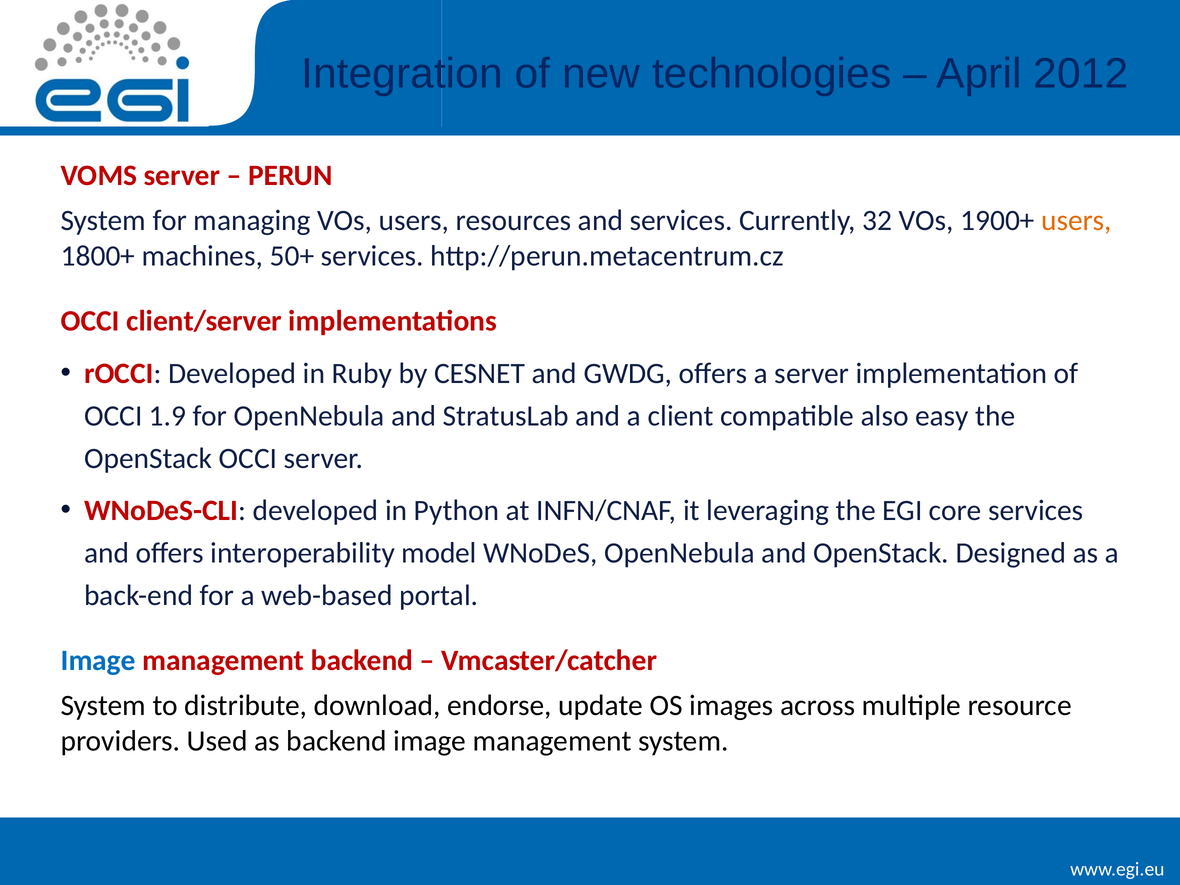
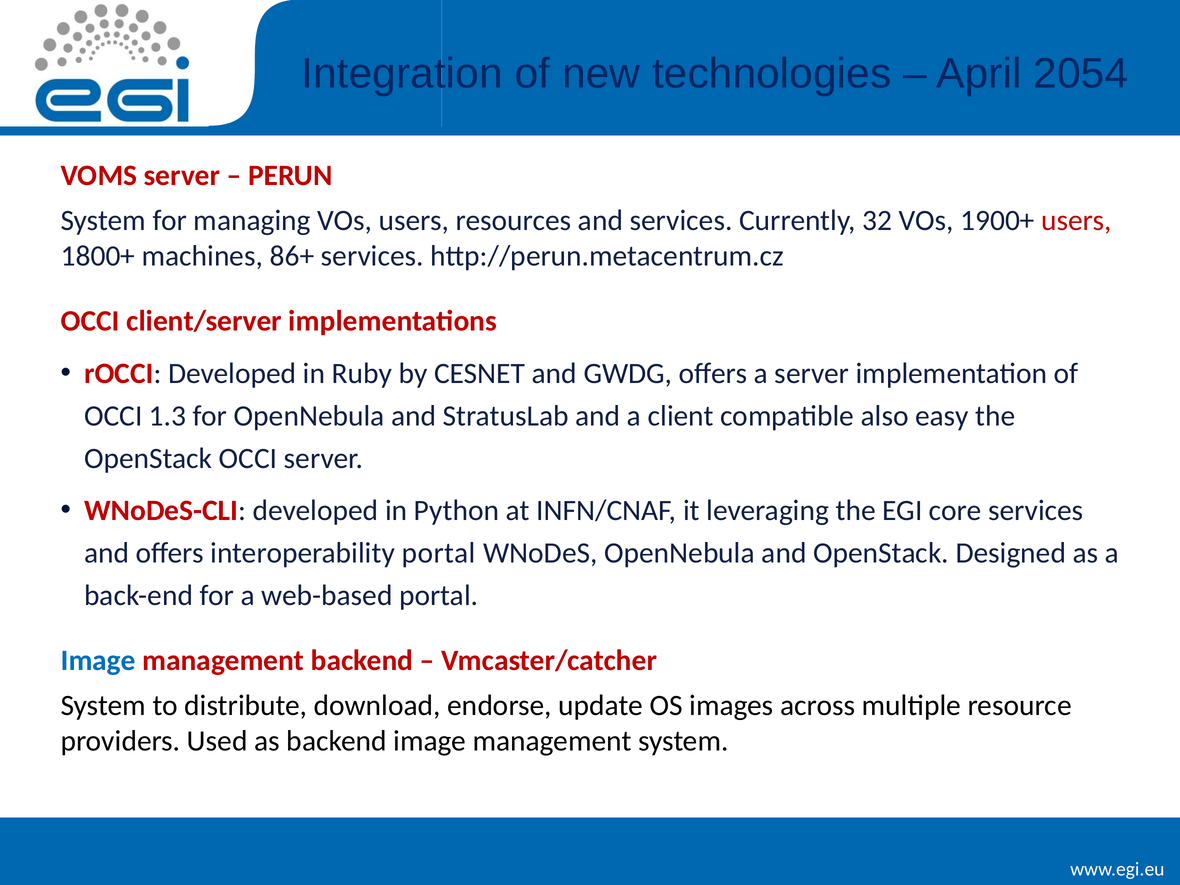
2012: 2012 -> 2054
users at (1077, 221) colour: orange -> red
50+: 50+ -> 86+
1.9: 1.9 -> 1.3
interoperability model: model -> portal
